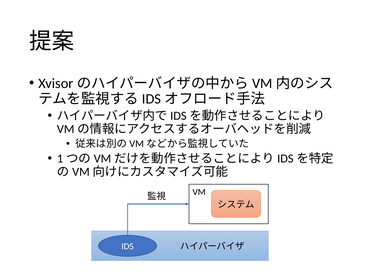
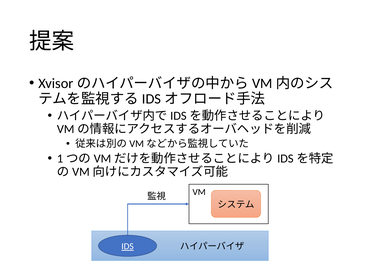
IDS underline: none -> present
